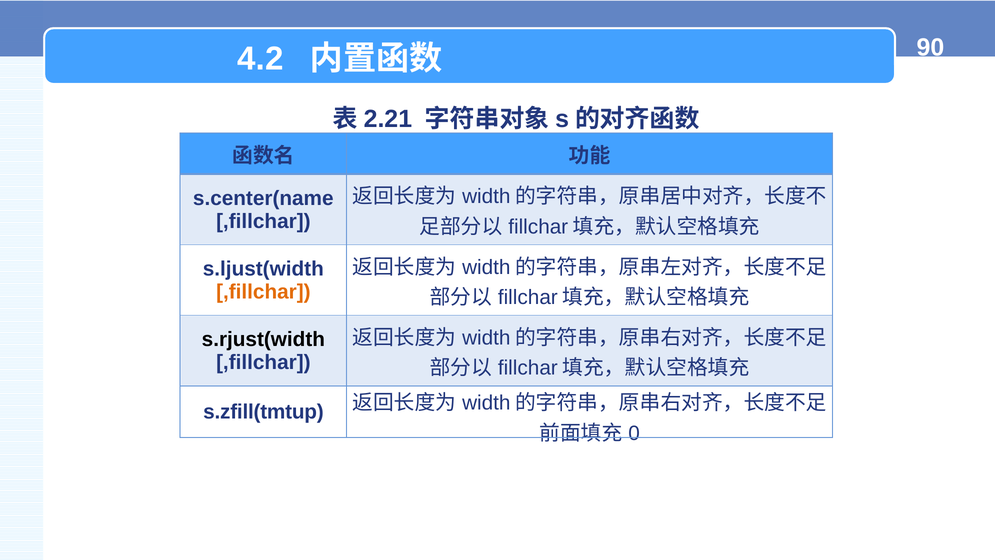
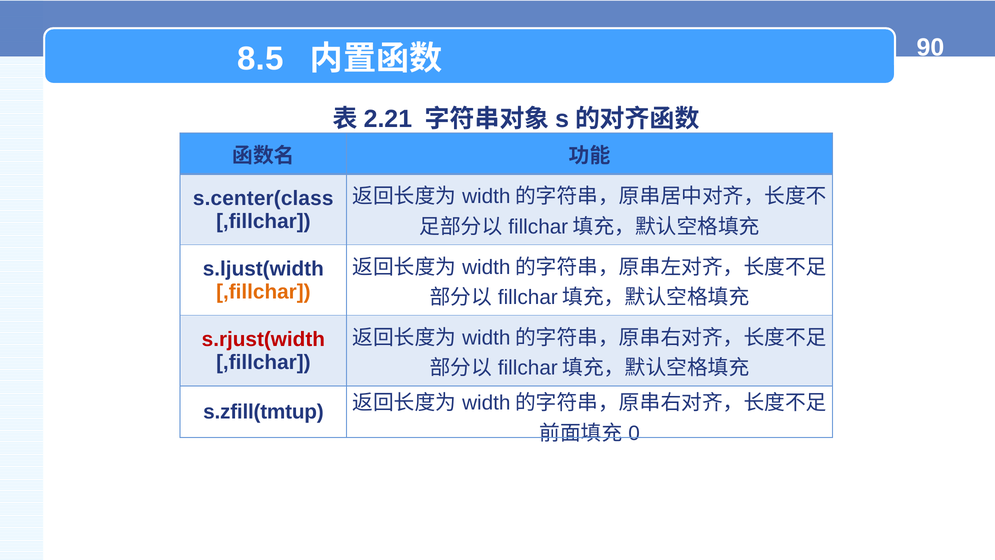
4.2: 4.2 -> 8.5
s.center(name: s.center(name -> s.center(class
s.rjust(width colour: black -> red
